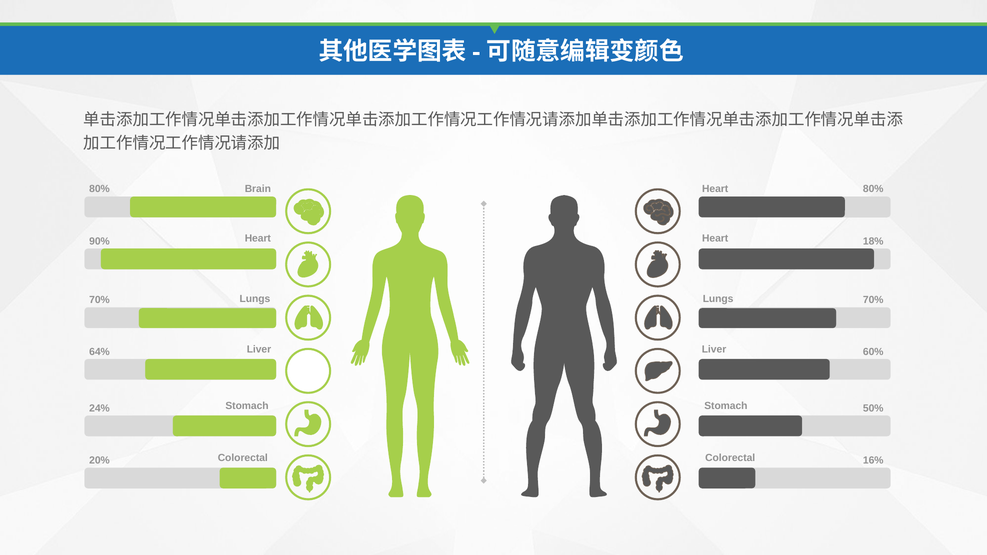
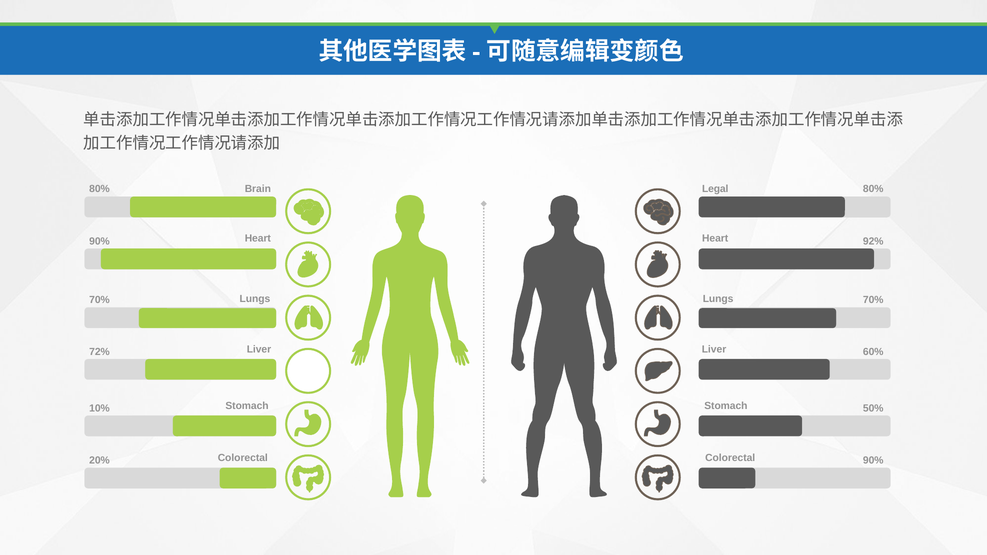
Heart at (715, 189): Heart -> Legal
18%: 18% -> 92%
64%: 64% -> 72%
24%: 24% -> 10%
Colorectal 16%: 16% -> 90%
